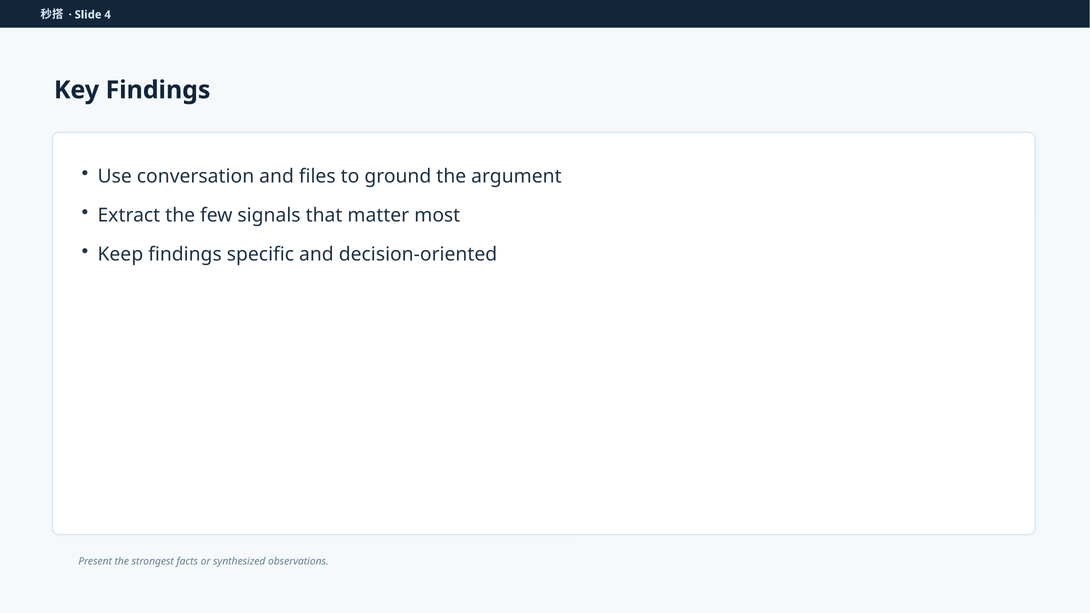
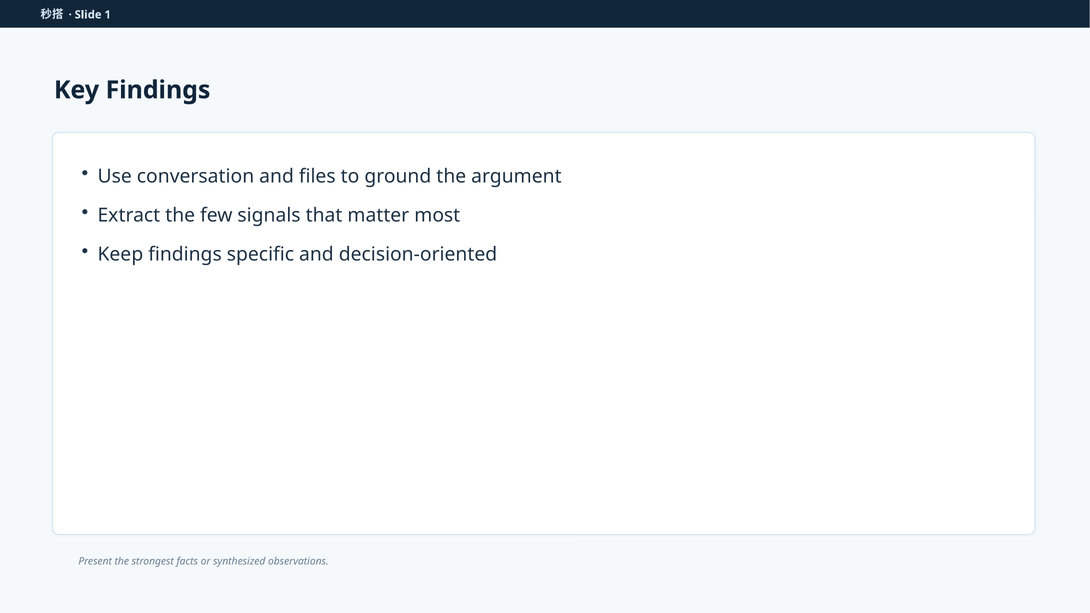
4: 4 -> 1
